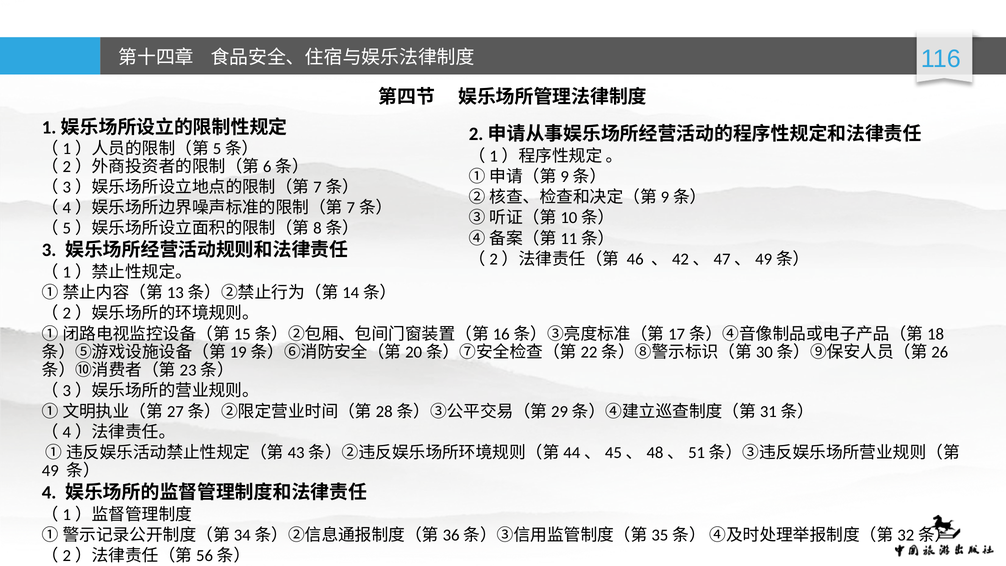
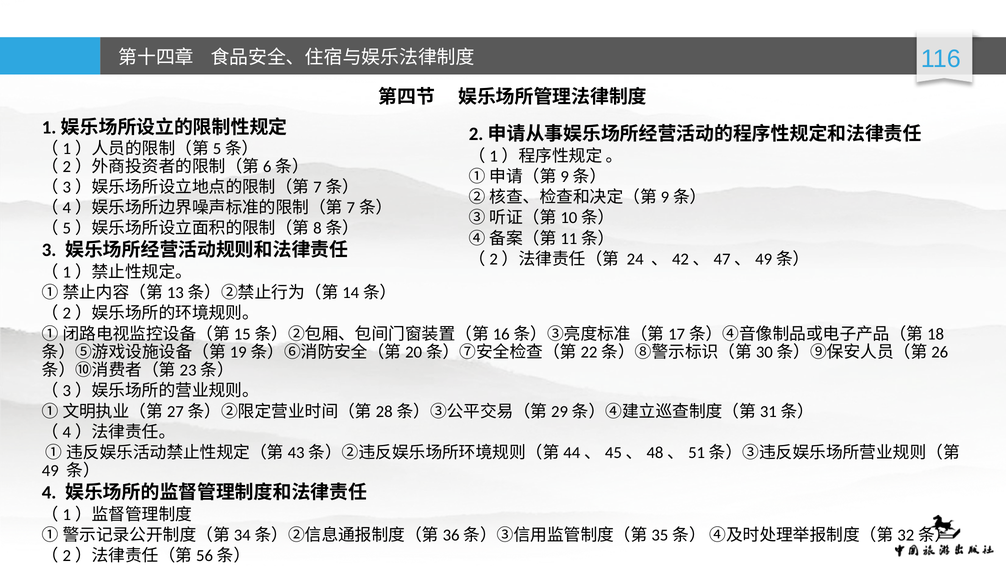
46: 46 -> 24
